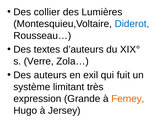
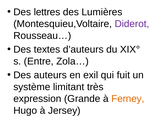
collier: collier -> lettres
Diderot colour: blue -> purple
Verre: Verre -> Entre
